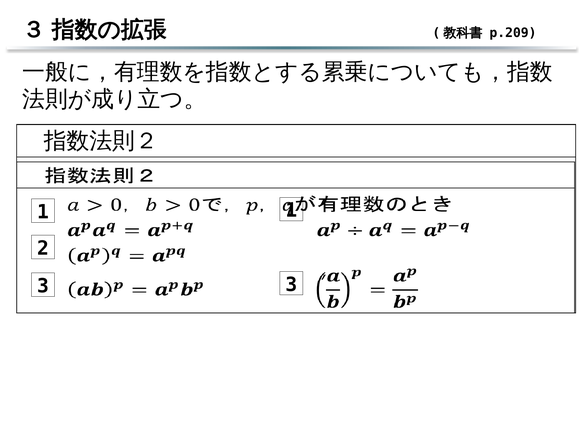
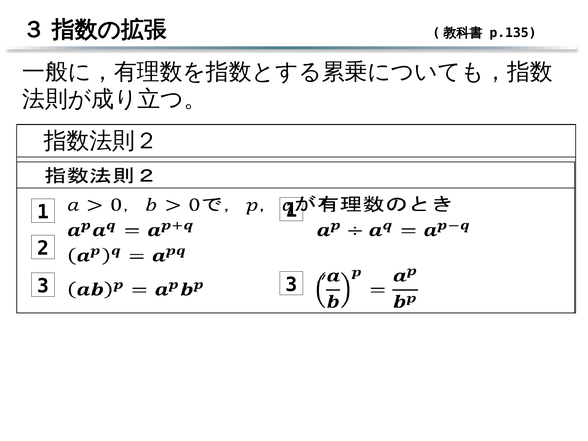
p.209: p.209 -> p.135
